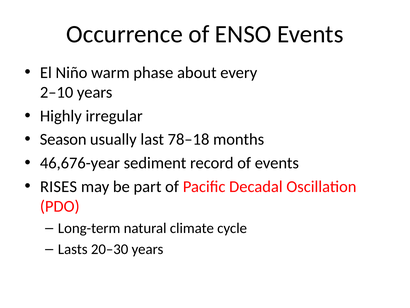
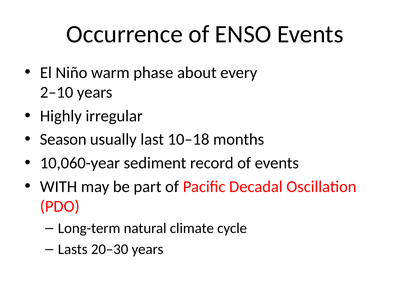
78–18: 78–18 -> 10–18
46,676-year: 46,676-year -> 10,060-year
RISES: RISES -> WITH
